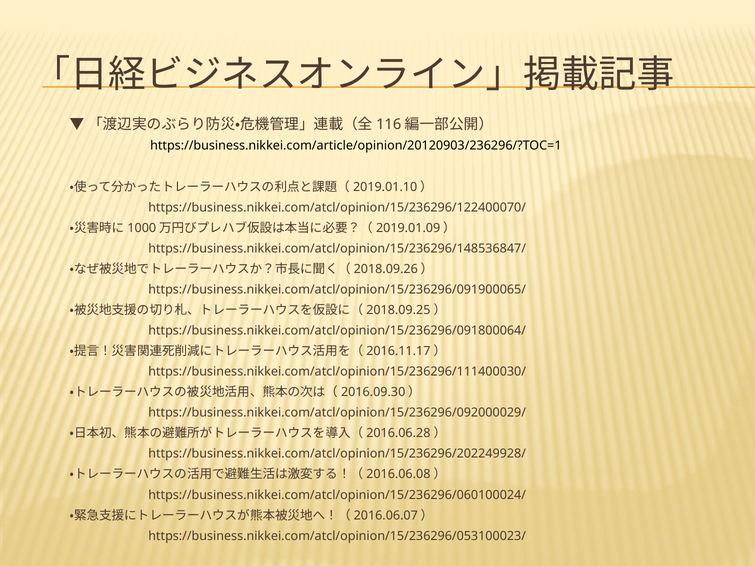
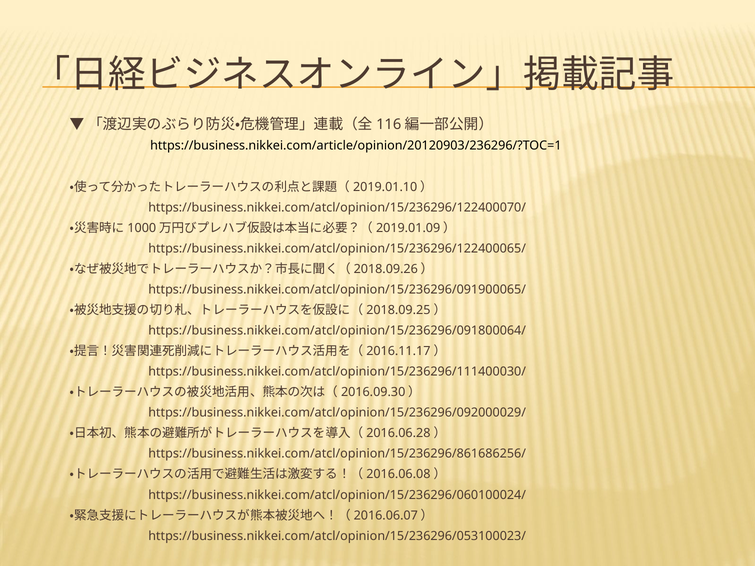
https://business.nikkei.com/atcl/opinion/15/236296/148536847/: https://business.nikkei.com/atcl/opinion/15/236296/148536847/ -> https://business.nikkei.com/atcl/opinion/15/236296/122400065/
https://business.nikkei.com/atcl/opinion/15/236296/202249928/: https://business.nikkei.com/atcl/opinion/15/236296/202249928/ -> https://business.nikkei.com/atcl/opinion/15/236296/861686256/
